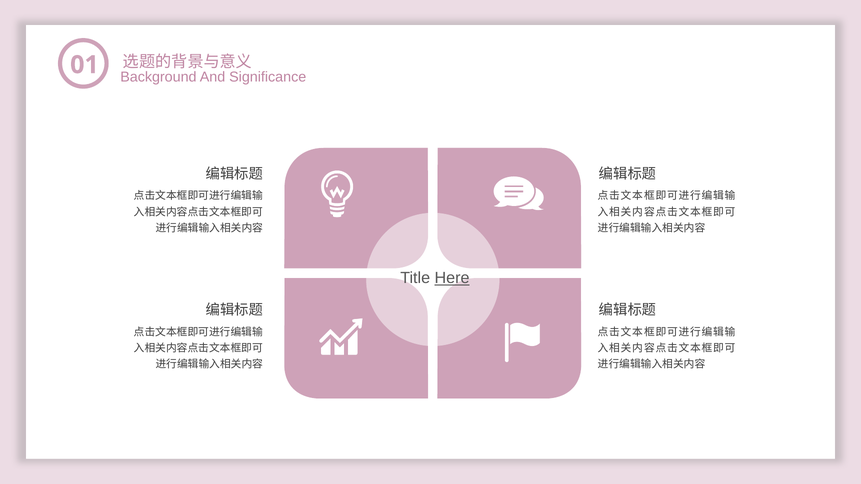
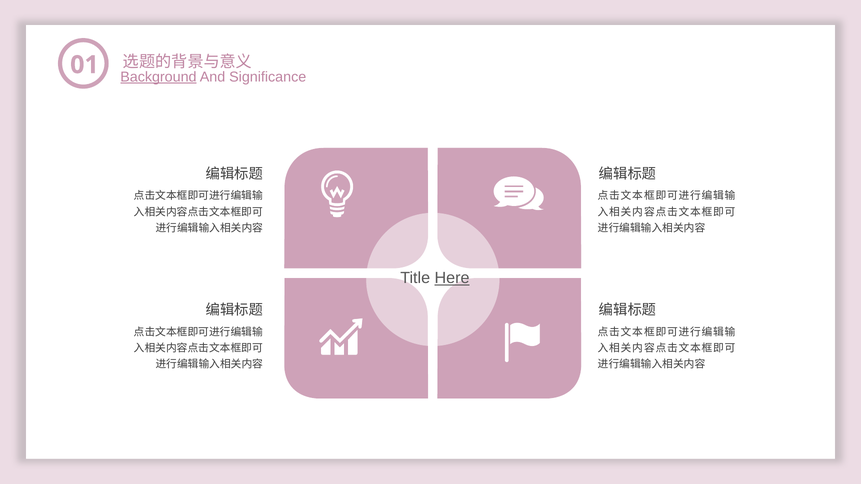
Background underline: none -> present
